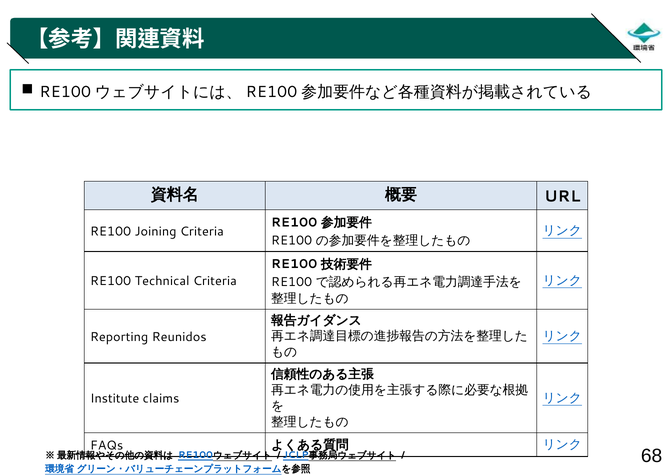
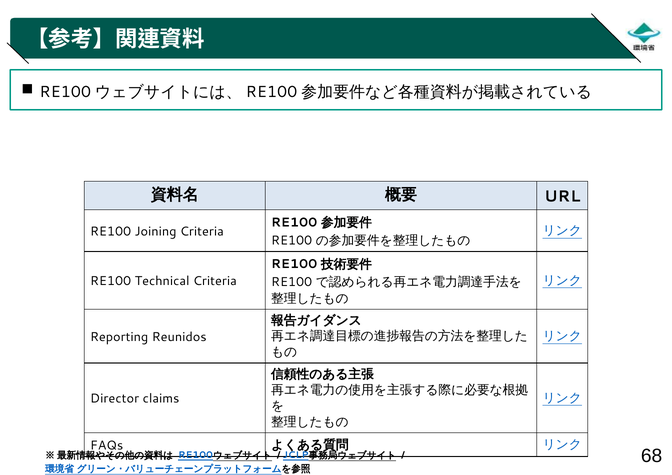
Institute: Institute -> Director
